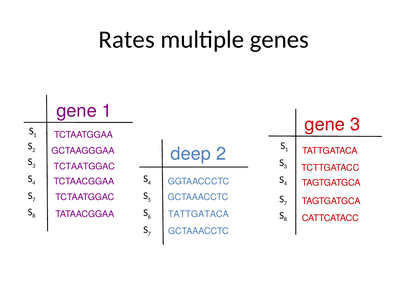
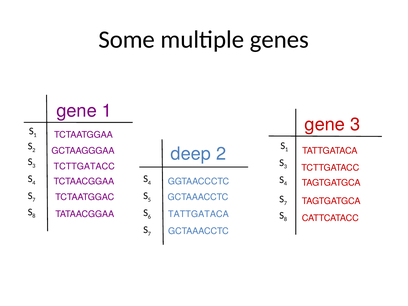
Rates: Rates -> Some
TCTAATGGAC at (84, 166): TCTAATGGAC -> TCTTGATACC
